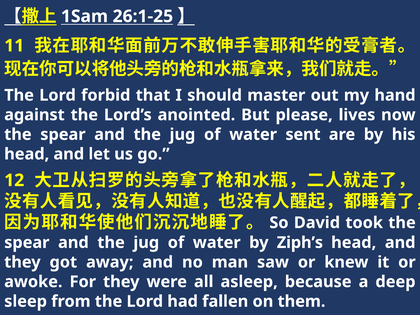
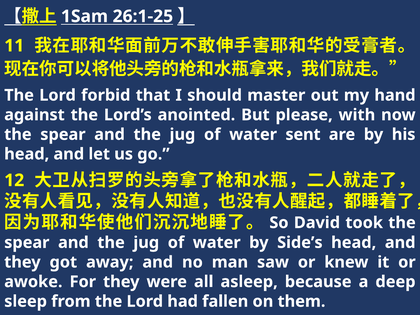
lives: lives -> with
Ziph’s: Ziph’s -> Side’s
